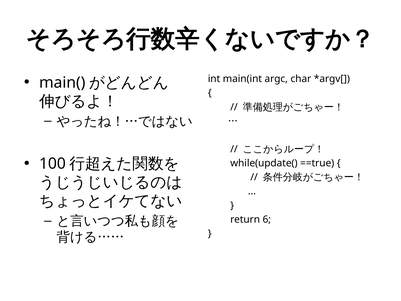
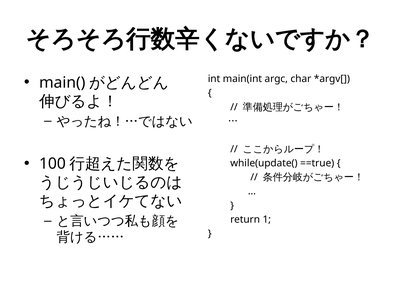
6: 6 -> 1
